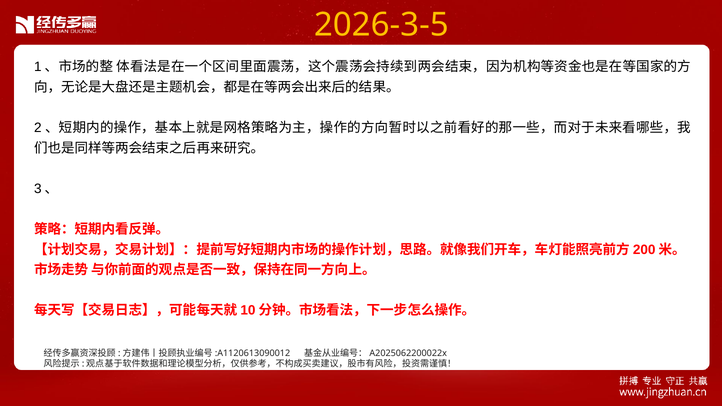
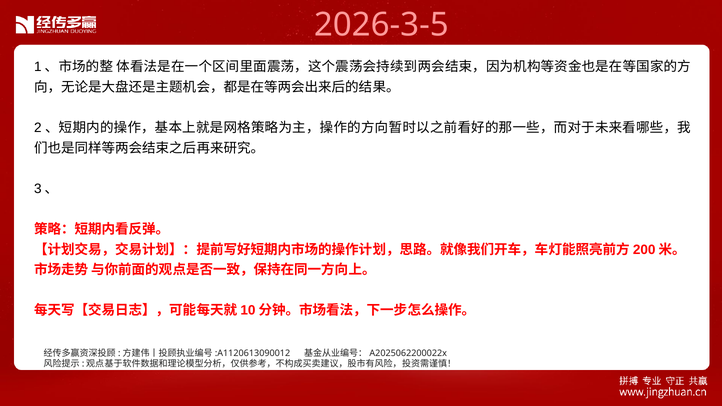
2026-3-5 colour: yellow -> pink
